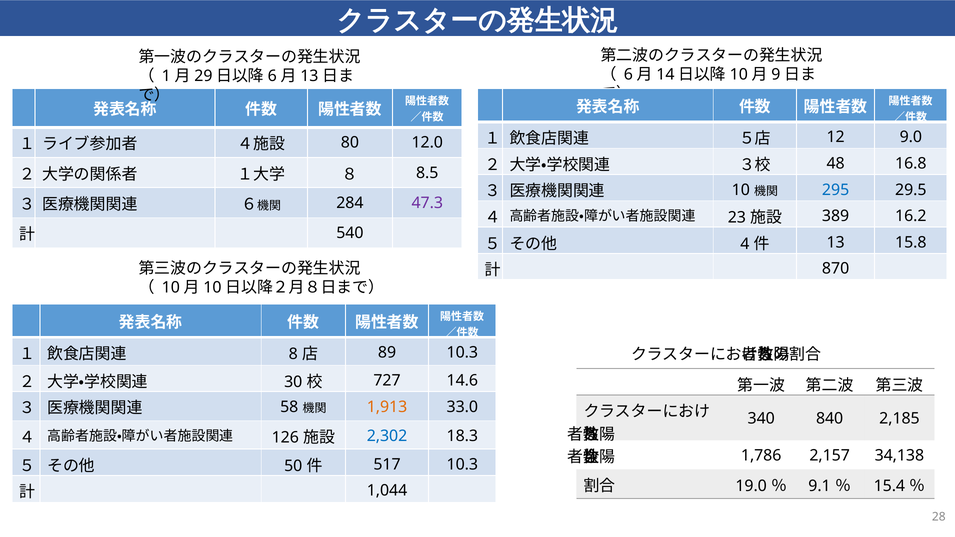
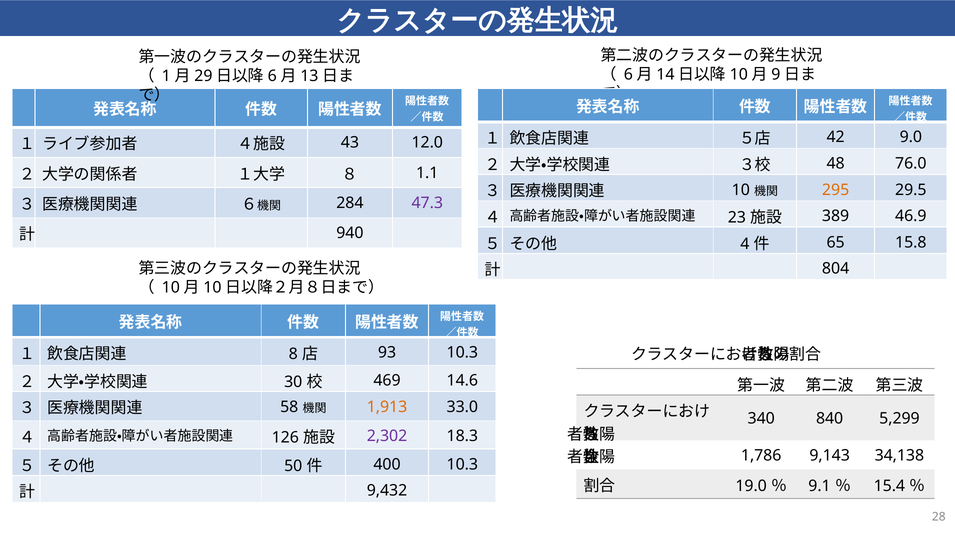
12: 12 -> 42
80: 80 -> 43
16.8: 16.8 -> 76.0
8.5: 8.5 -> 1.1
295 colour: blue -> orange
16.2: 16.2 -> 46.9
540: 540 -> 940
13: 13 -> 65
870: 870 -> 804
89: 89 -> 93
727: 727 -> 469
2,185: 2,185 -> 5,299
2,302 colour: blue -> purple
2,157: 2,157 -> 9,143
517: 517 -> 400
1,044: 1,044 -> 9,432
